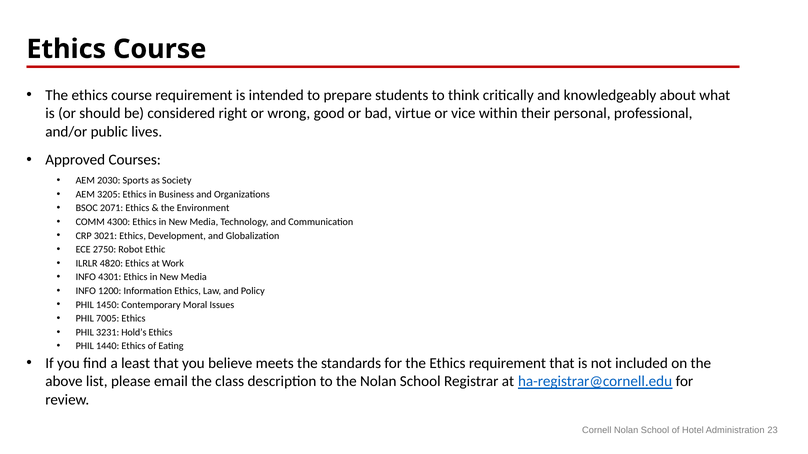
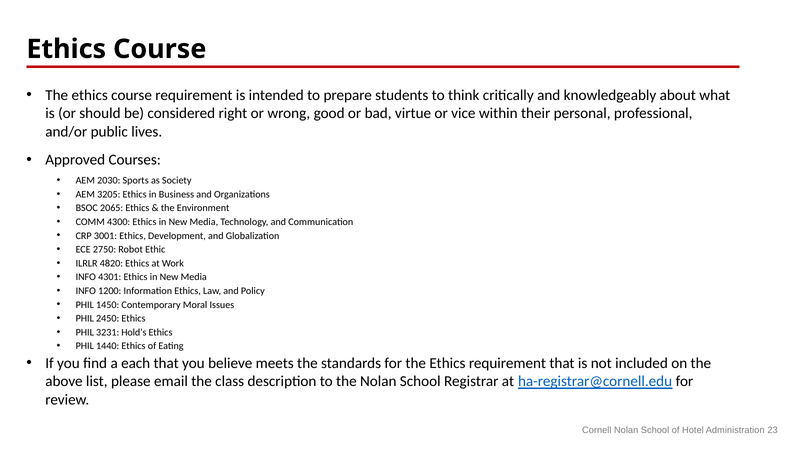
2071: 2071 -> 2065
3021: 3021 -> 3001
7005: 7005 -> 2450
least: least -> each
